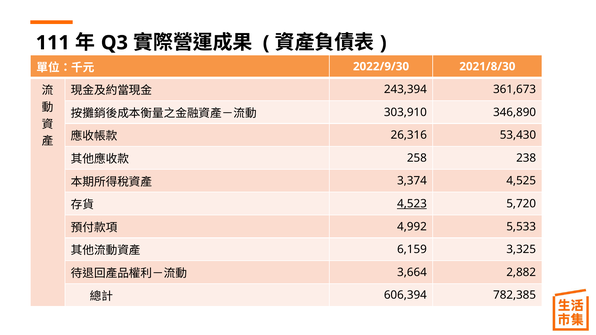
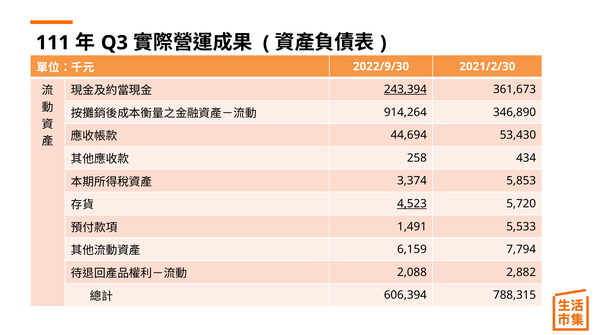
2021/8/30: 2021/8/30 -> 2021/2/30
243,394 underline: none -> present
303,910: 303,910 -> 914,264
26,316: 26,316 -> 44,694
238: 238 -> 434
4,525: 4,525 -> 5,853
4,992: 4,992 -> 1,491
3,325: 3,325 -> 7,794
3,664: 3,664 -> 2,088
782,385: 782,385 -> 788,315
